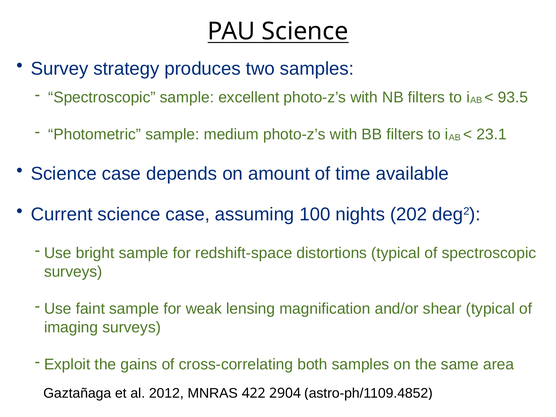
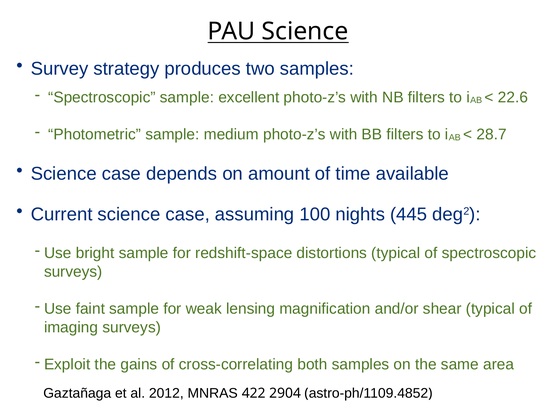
93.5: 93.5 -> 22.6
23.1: 23.1 -> 28.7
202: 202 -> 445
